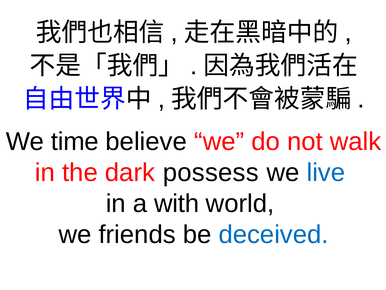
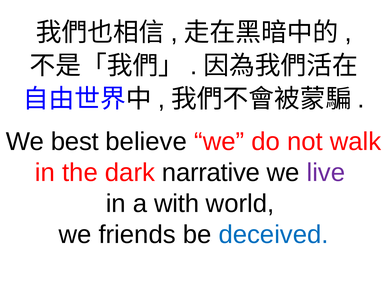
time: time -> best
possess: possess -> narrative
live colour: blue -> purple
